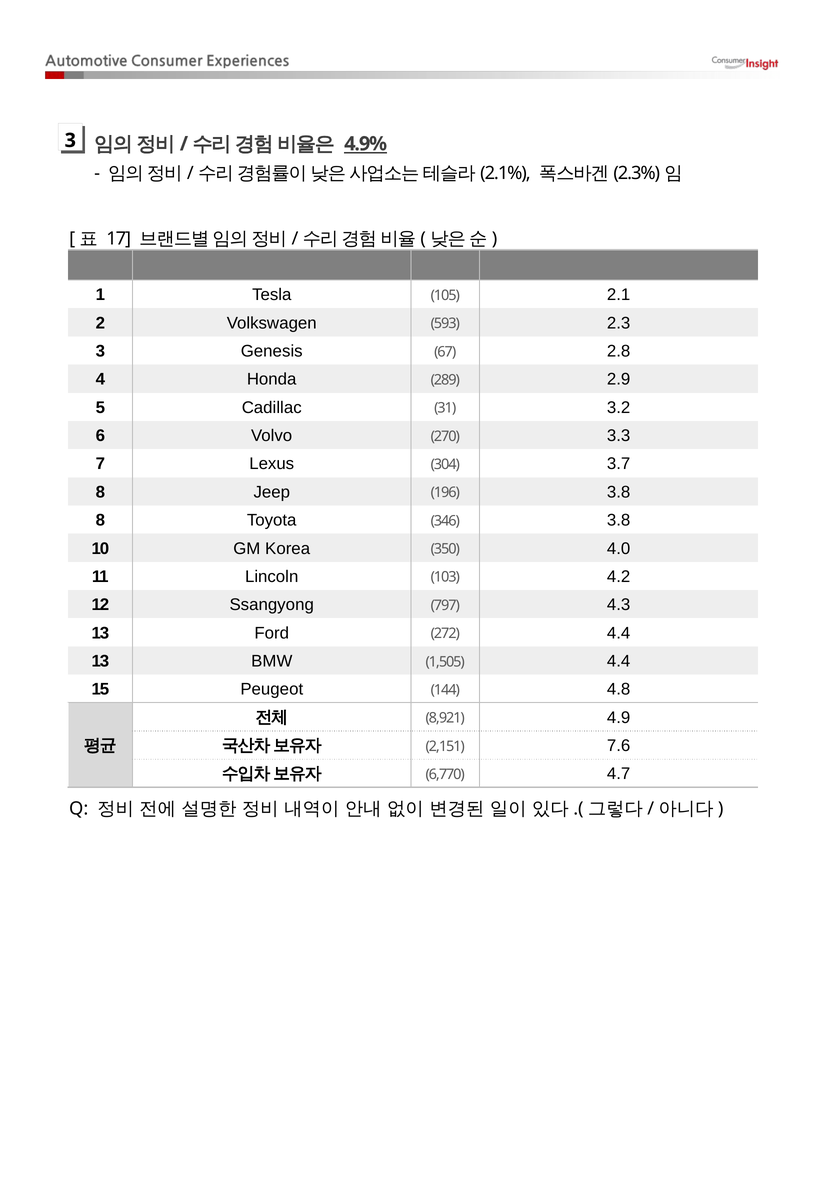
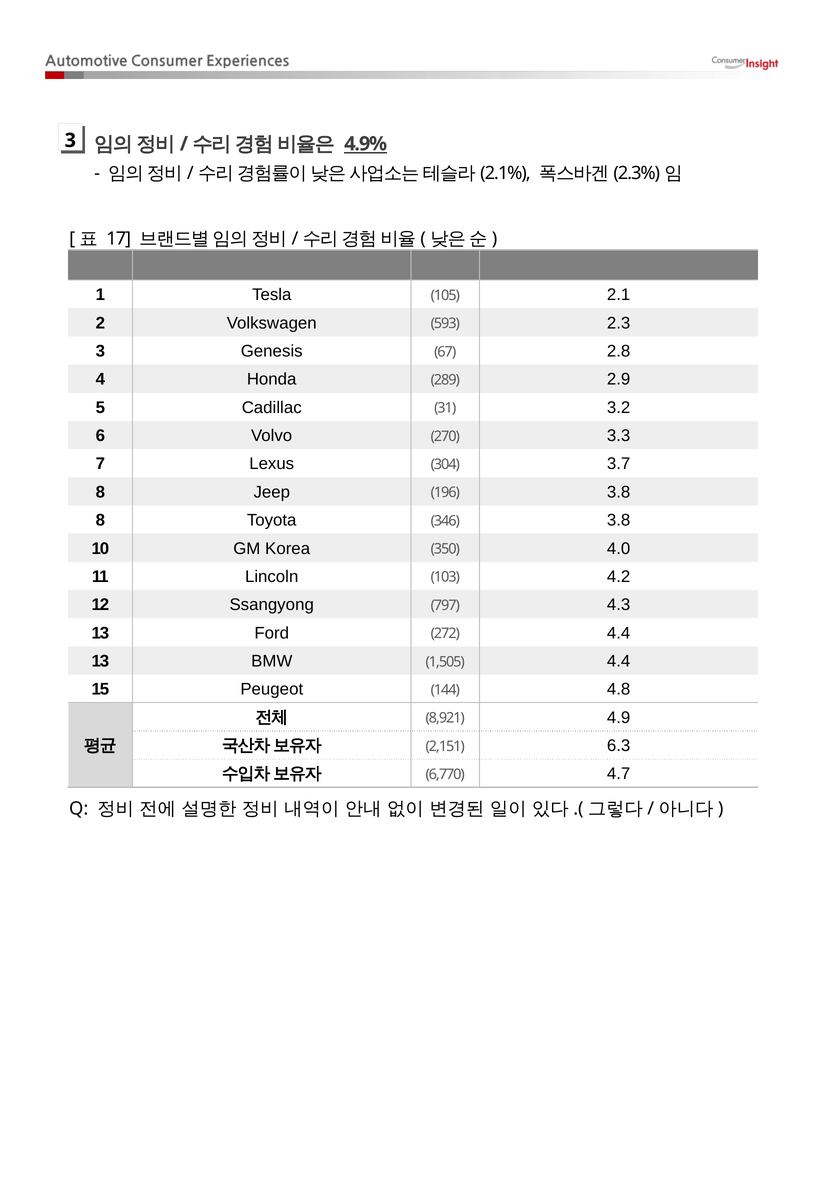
7.6: 7.6 -> 6.3
